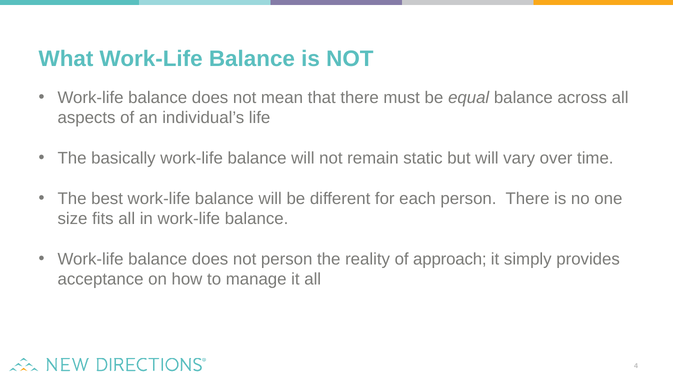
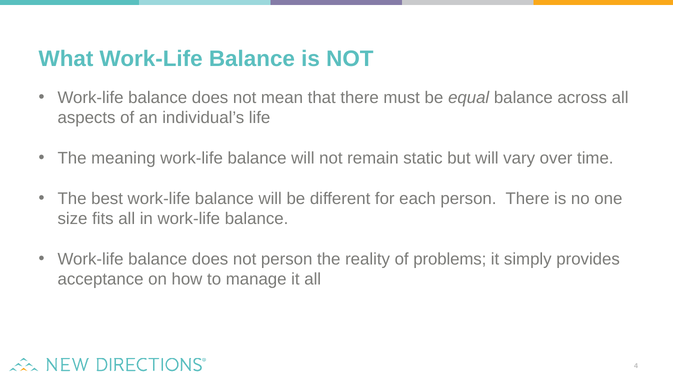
basically: basically -> meaning
approach: approach -> problems
